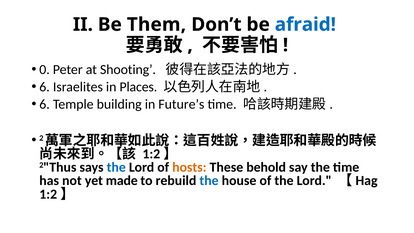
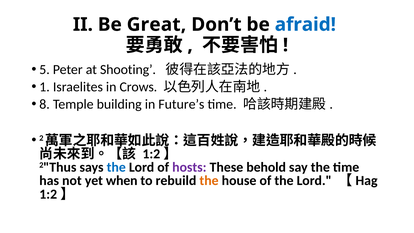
Them: Them -> Great
0: 0 -> 5
6 at (45, 87): 6 -> 1
Places: Places -> Crows
6 at (45, 104): 6 -> 8
hosts colour: orange -> purple
made: made -> when
the at (209, 181) colour: blue -> orange
